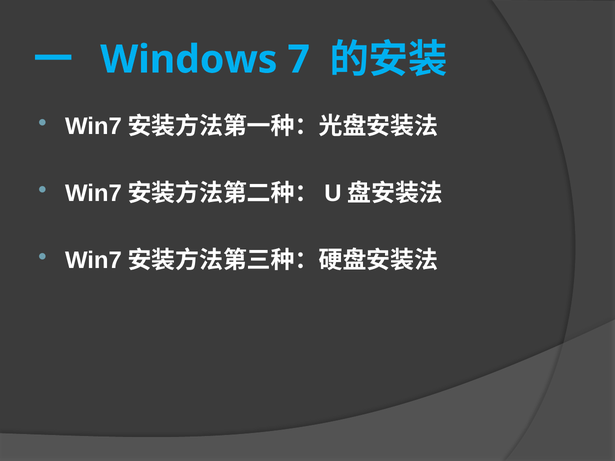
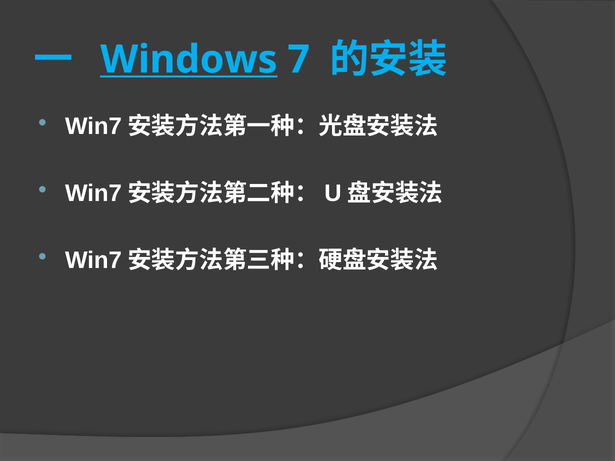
Windows underline: none -> present
